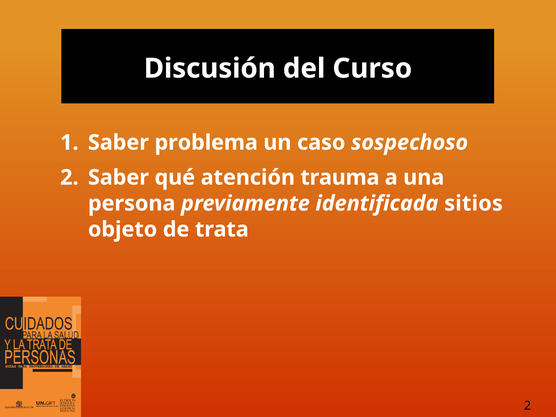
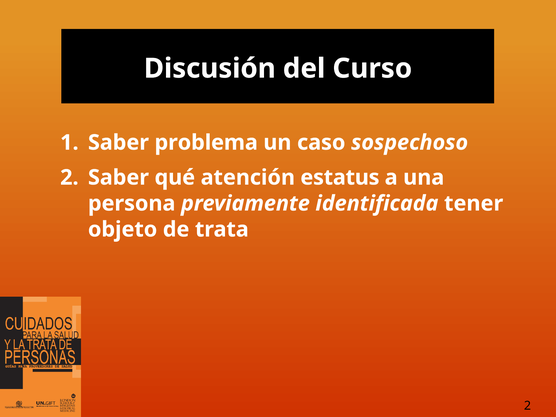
trauma: trauma -> estatus
sitios: sitios -> tener
